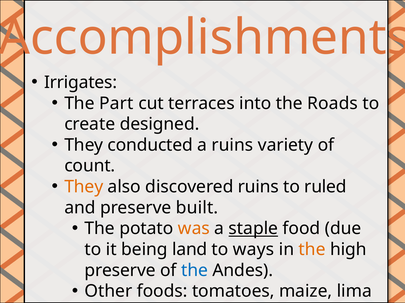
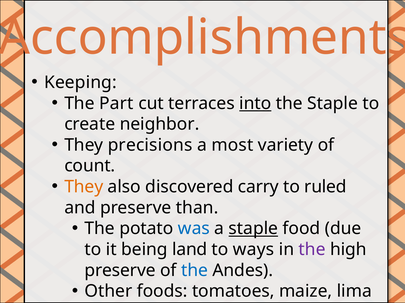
Irrigates: Irrigates -> Keeping
into underline: none -> present
the Roads: Roads -> Staple
designed: designed -> neighbor
conducted: conducted -> precisions
a ruins: ruins -> most
discovered ruins: ruins -> carry
built: built -> than
was colour: orange -> blue
the at (312, 250) colour: orange -> purple
